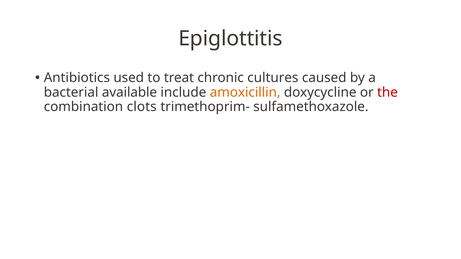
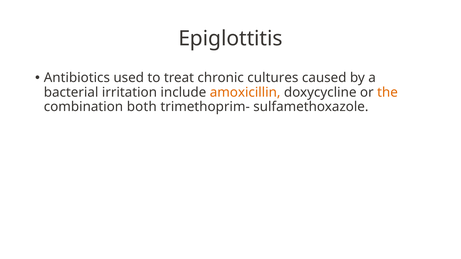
available: available -> irritation
the colour: red -> orange
clots: clots -> both
